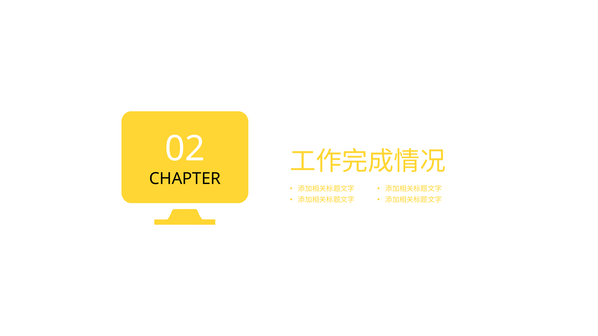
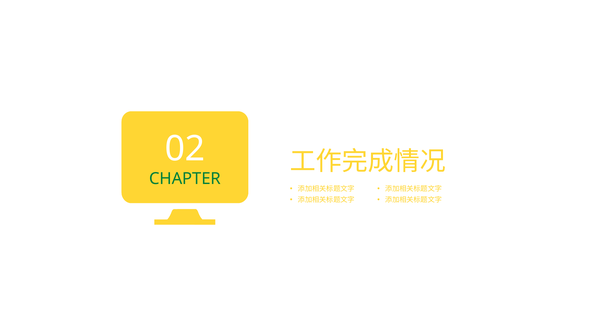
CHAPTER colour: black -> green
